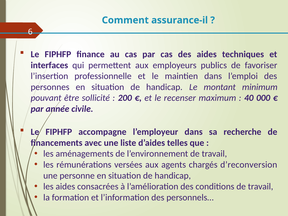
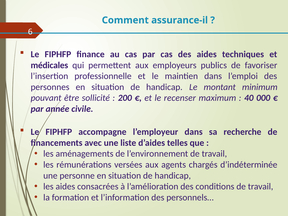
interfaces: interfaces -> médicales
d’reconversion: d’reconversion -> d’indéterminée
